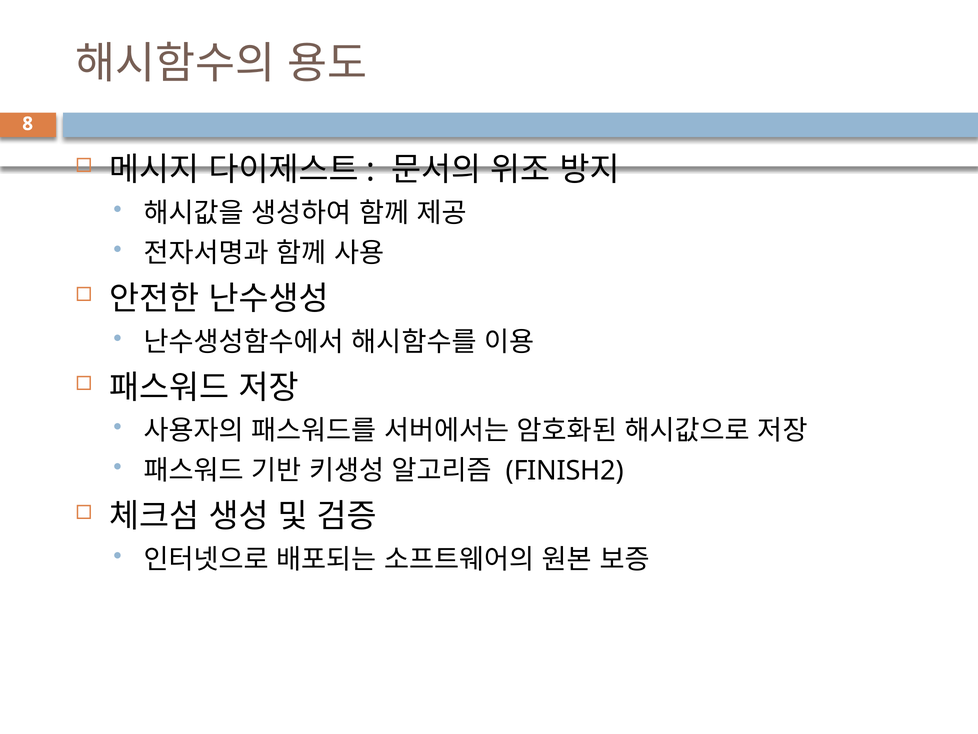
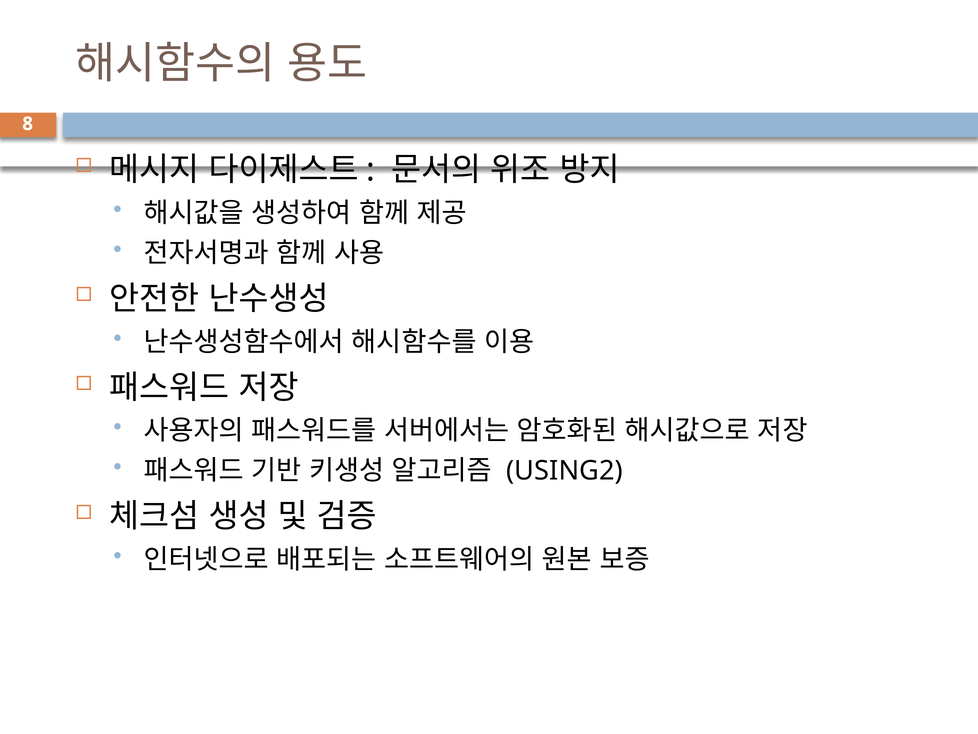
FINISH2: FINISH2 -> USING2
